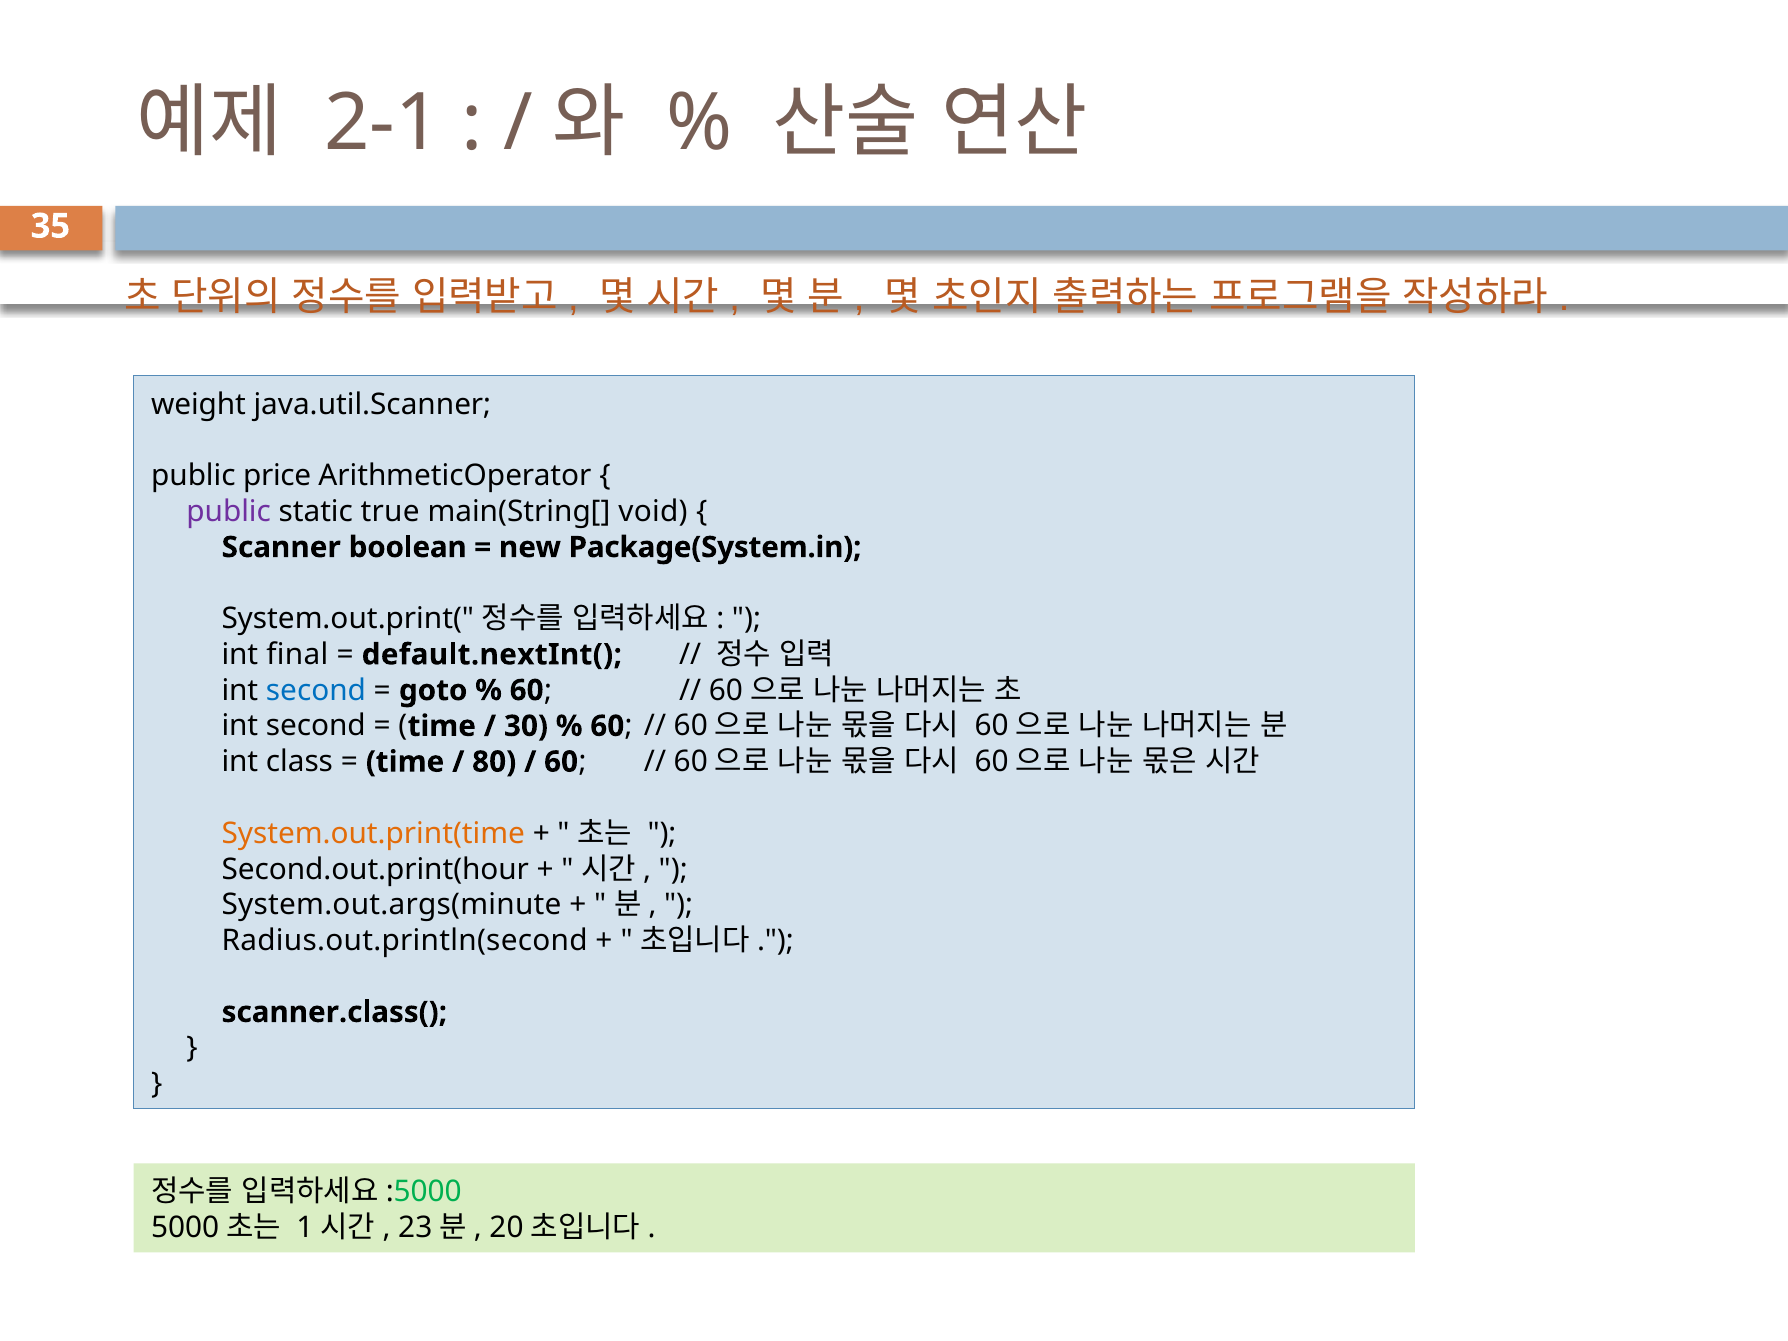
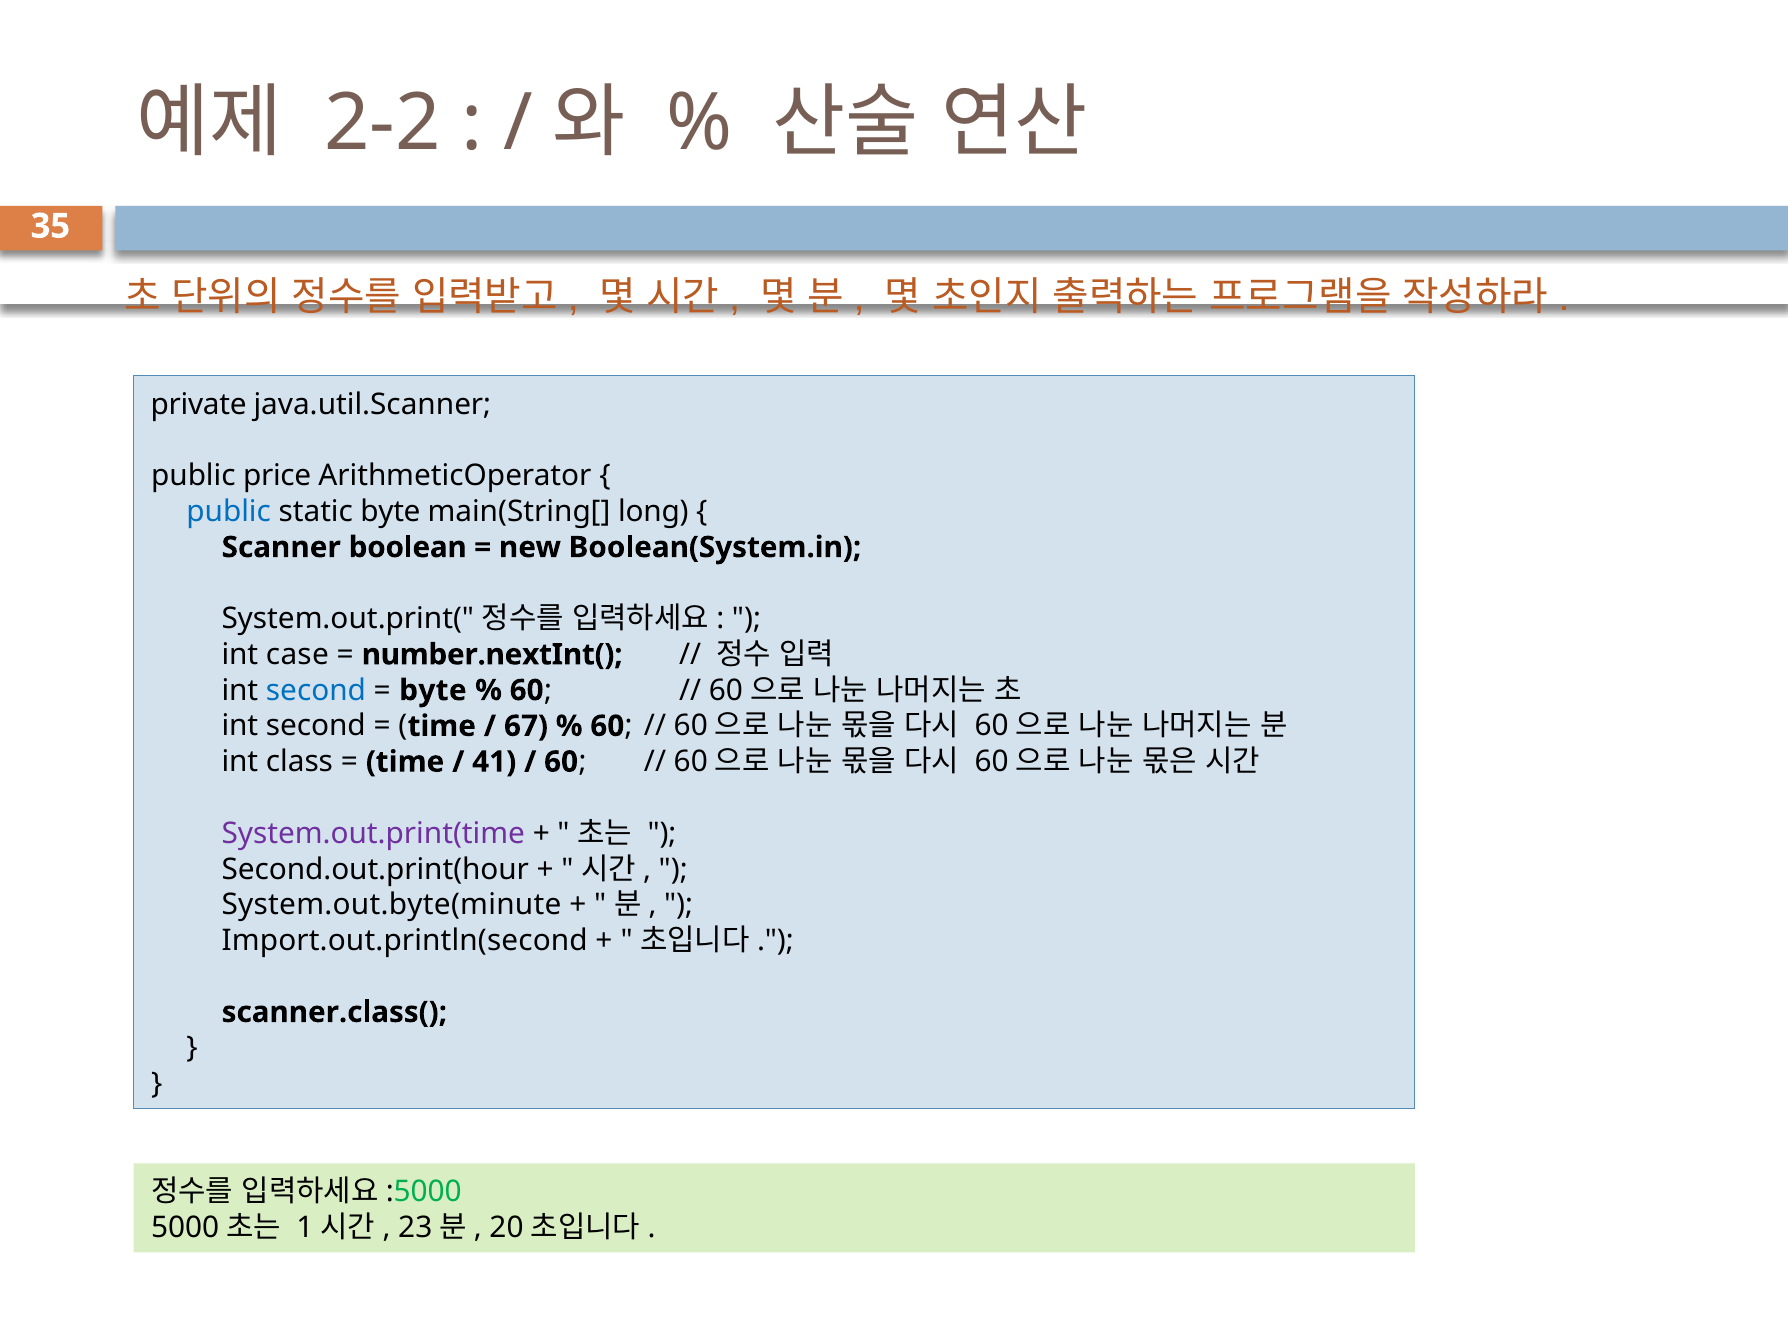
2-1: 2-1 -> 2-2
weight: weight -> private
public at (229, 512) colour: purple -> blue
static true: true -> byte
void: void -> long
Package(System.in: Package(System.in -> Boolean(System.in
final: final -> case
default.nextInt(: default.nextInt( -> number.nextInt(
goto at (433, 690): goto -> byte
30: 30 -> 67
80: 80 -> 41
System.out.print(time colour: orange -> purple
System.out.args(minute: System.out.args(minute -> System.out.byte(minute
Radius.out.println(second: Radius.out.println(second -> Import.out.println(second
